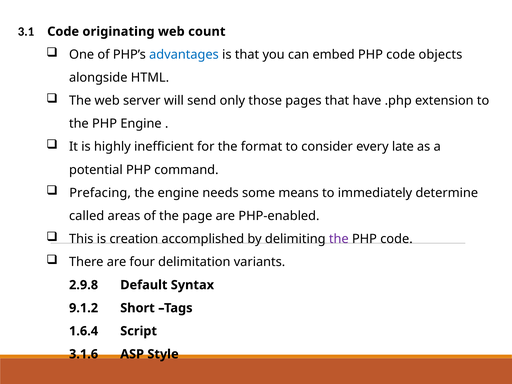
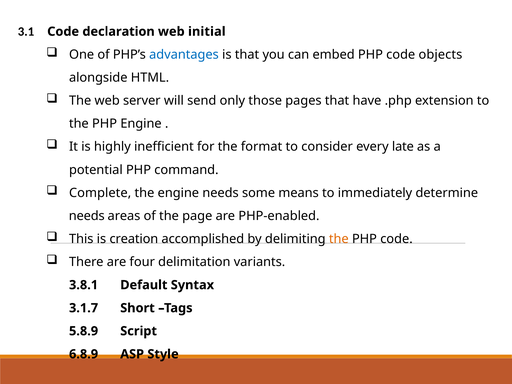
originating: originating -> declaration
count: count -> initial
Prefacing: Prefacing -> Complete
called at (87, 216): called -> needs
the at (339, 239) colour: purple -> orange
2.9.8: 2.9.8 -> 3.8.1
9.1.2: 9.1.2 -> 3.1.7
1.6.4: 1.6.4 -> 5.8.9
3.1.6: 3.1.6 -> 6.8.9
